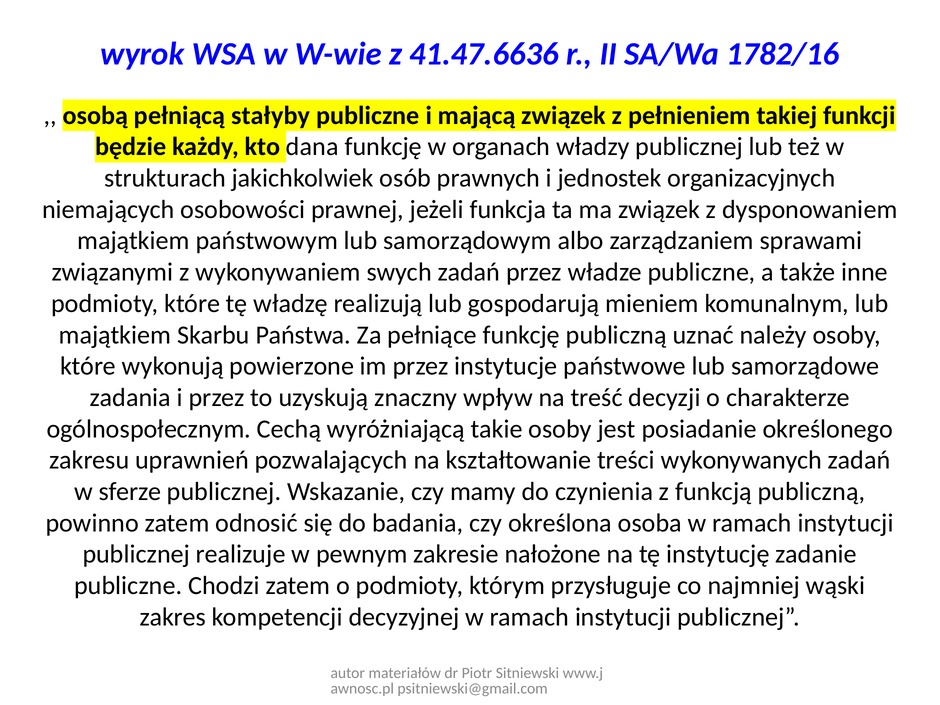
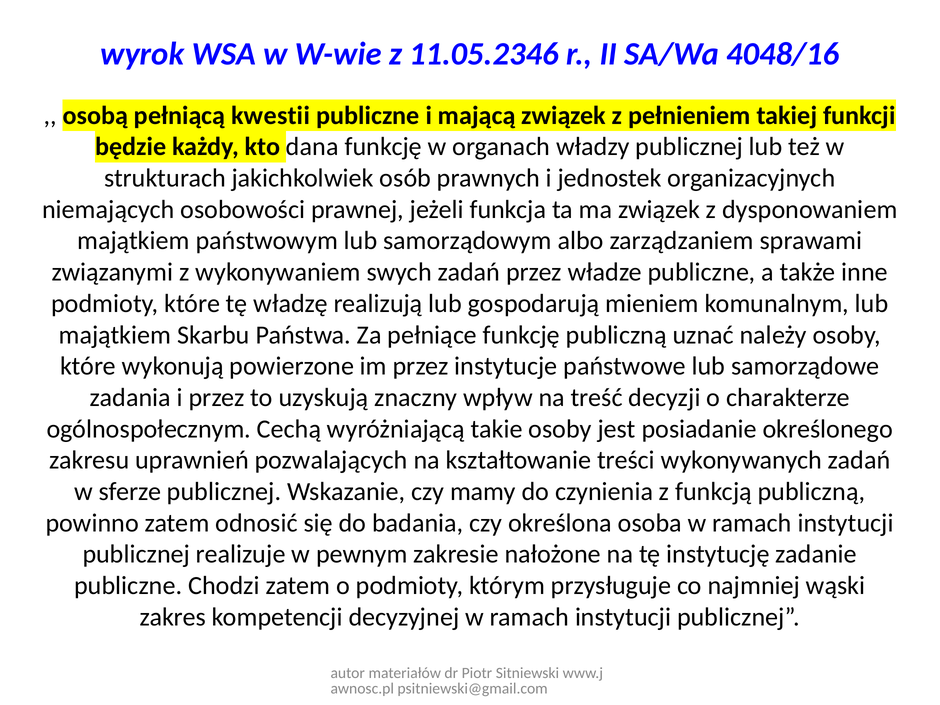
41.47.6636: 41.47.6636 -> 11.05.2346
1782/16: 1782/16 -> 4048/16
stałyby: stałyby -> kwestii
